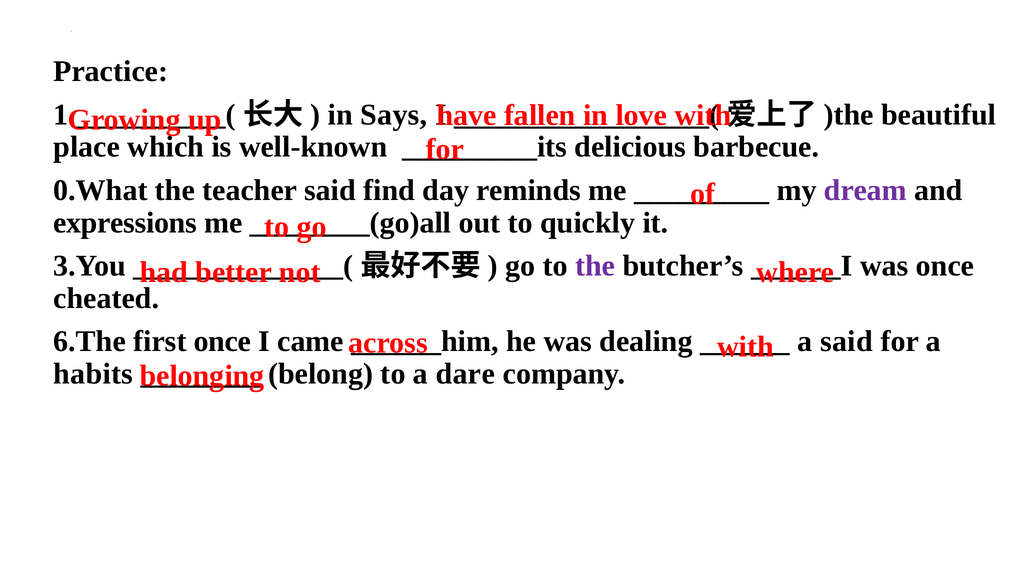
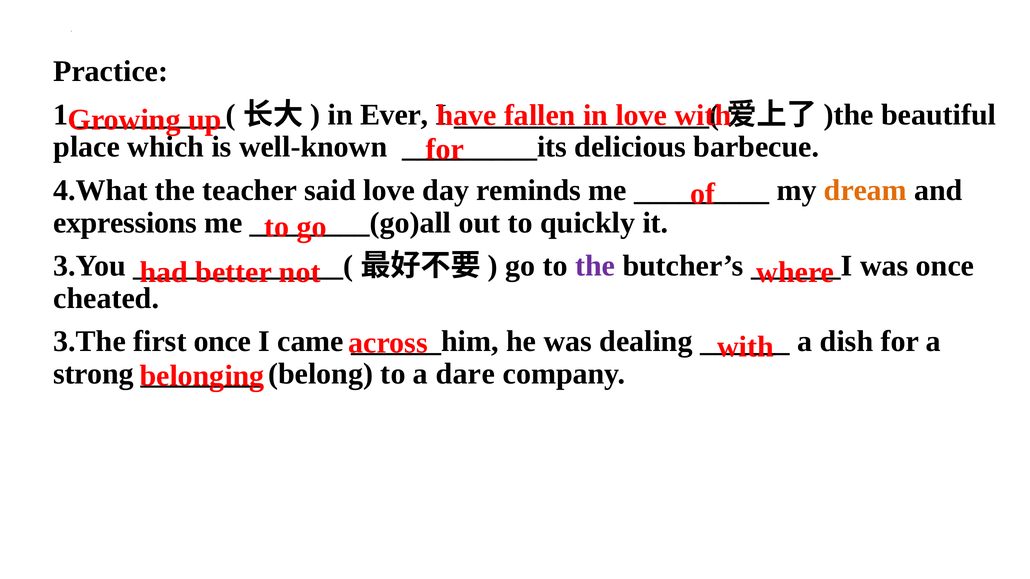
Says: Says -> Ever
0.What: 0.What -> 4.What
said find: find -> love
dream colour: purple -> orange
6.The: 6.The -> 3.The
a said: said -> dish
habits: habits -> strong
